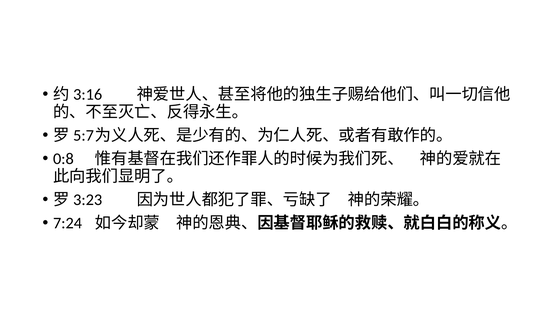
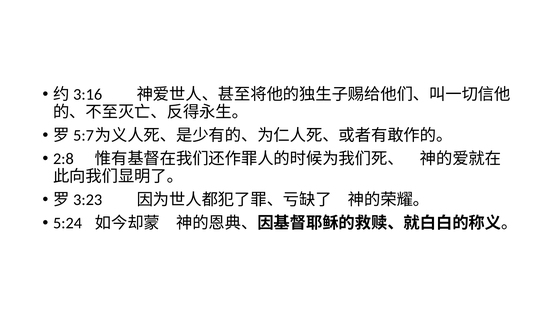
0:8: 0:8 -> 2:8
7:24: 7:24 -> 5:24
